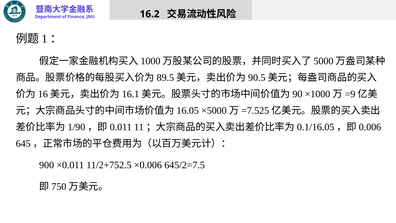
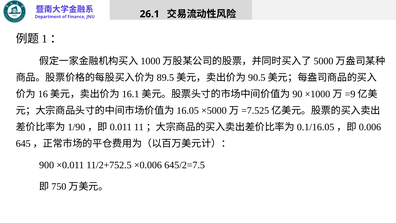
16.2: 16.2 -> 26.1
